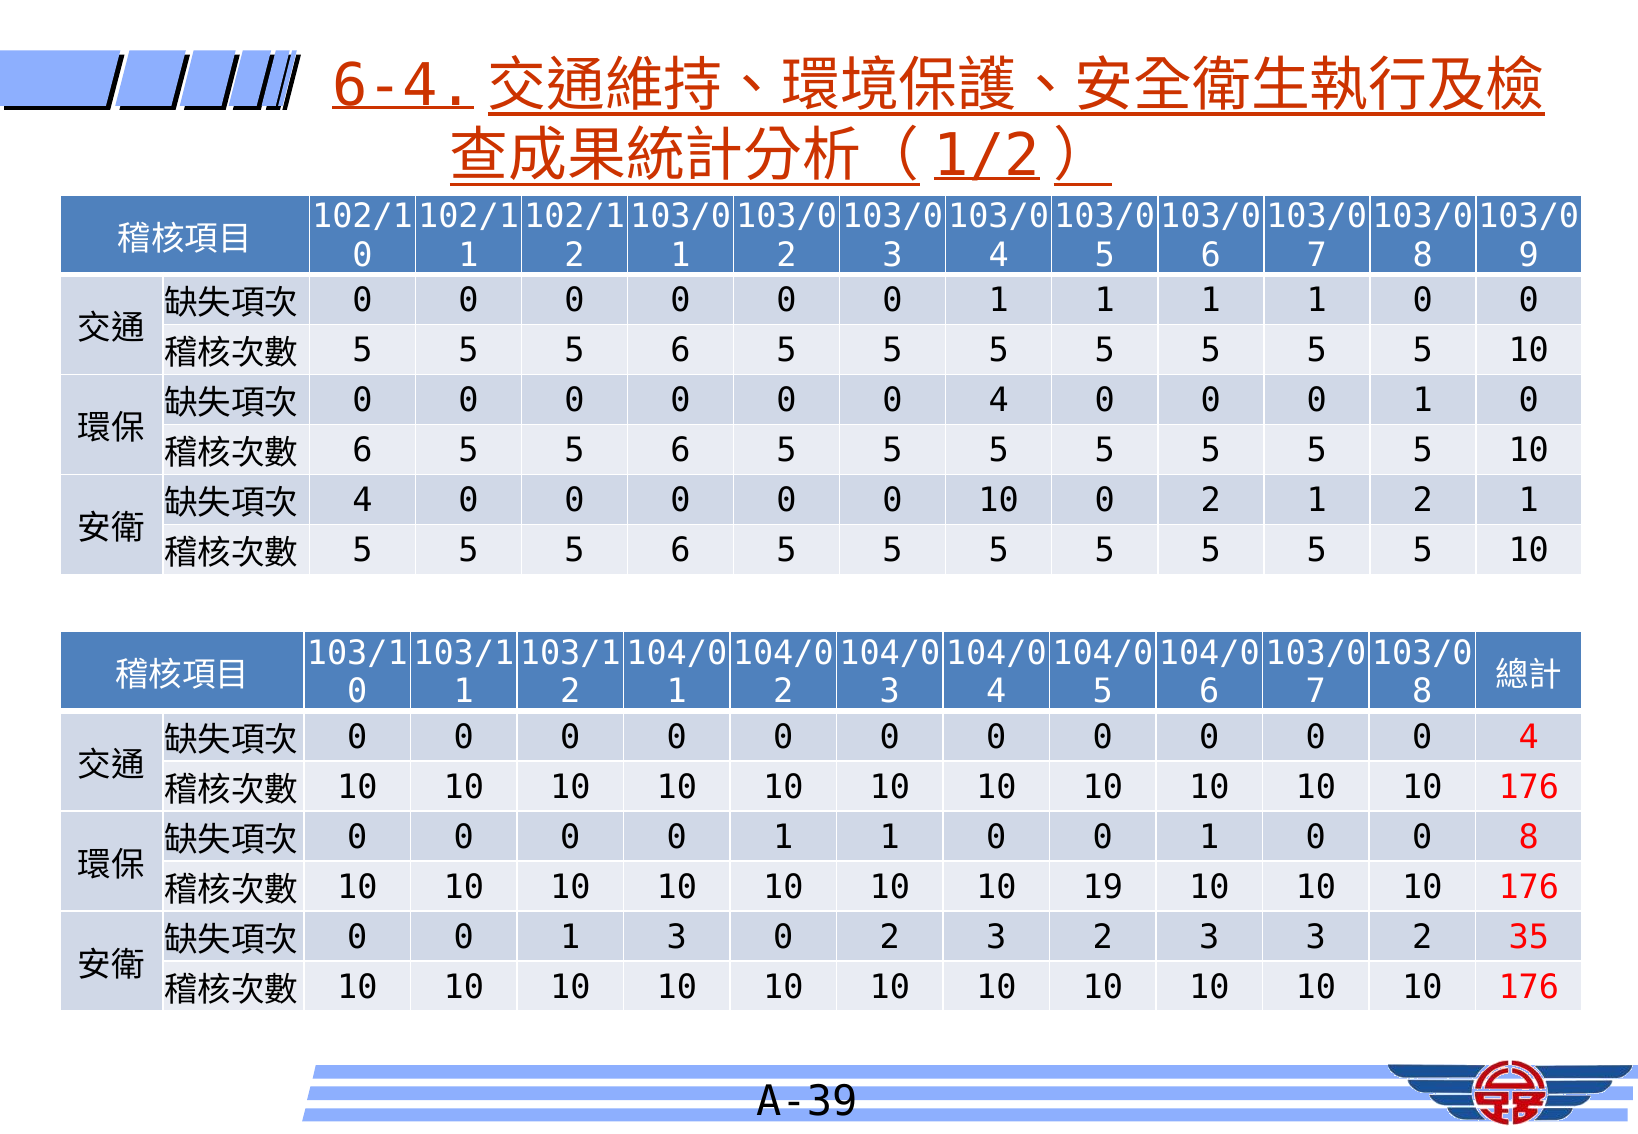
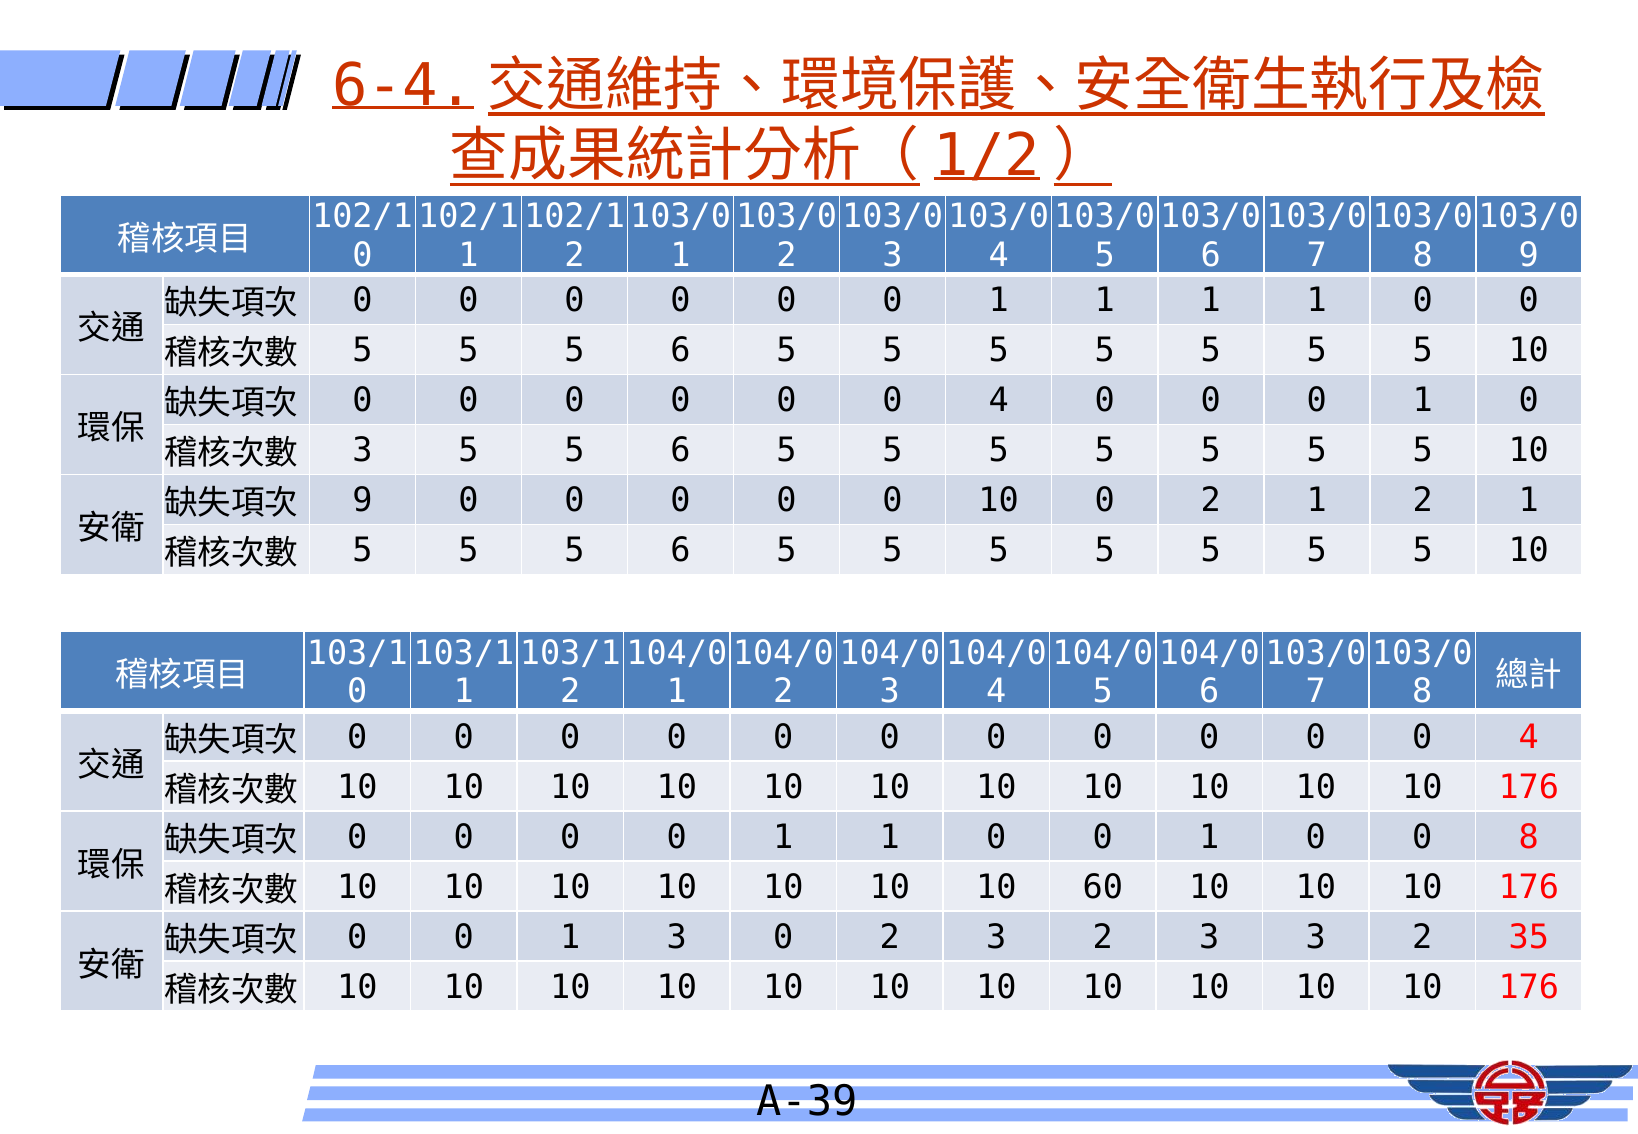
6 at (363, 451): 6 -> 3
4 at (363, 501): 4 -> 9
19: 19 -> 60
